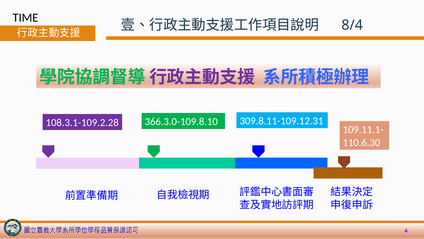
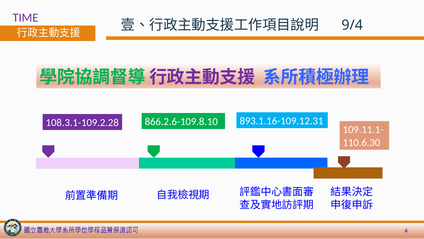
TIME colour: black -> purple
8/4: 8/4 -> 9/4
366.3.0-109.8.10: 366.3.0-109.8.10 -> 866.2.6-109.8.10
309.8.11-109.12.31: 309.8.11-109.12.31 -> 893.1.16-109.12.31
